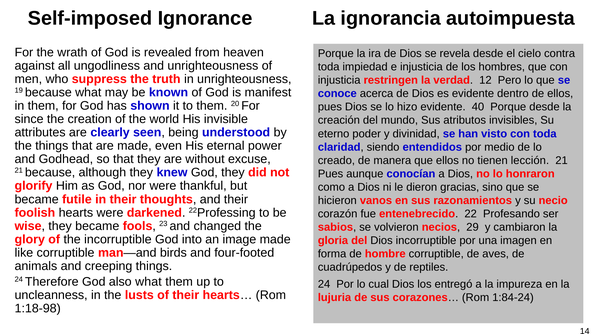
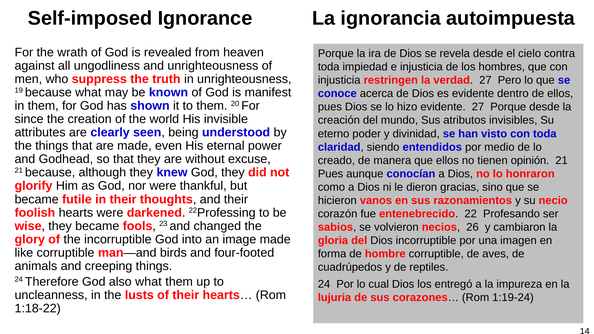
verdad 12: 12 -> 27
evidente 40: 40 -> 27
lección: lección -> opinión
29: 29 -> 26
1:84-24: 1:84-24 -> 1:19-24
1:18-98: 1:18-98 -> 1:18-22
